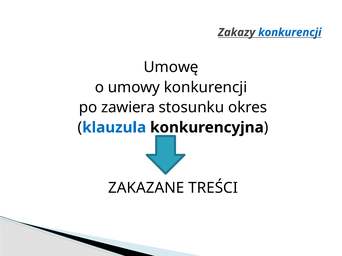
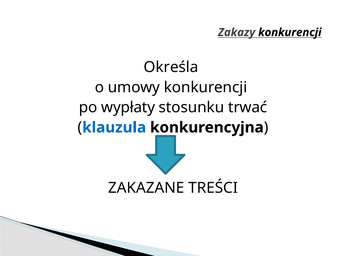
konkurencji at (290, 32) colour: blue -> black
Umowę: Umowę -> Określa
zawiera: zawiera -> wypłaty
okres: okres -> trwać
